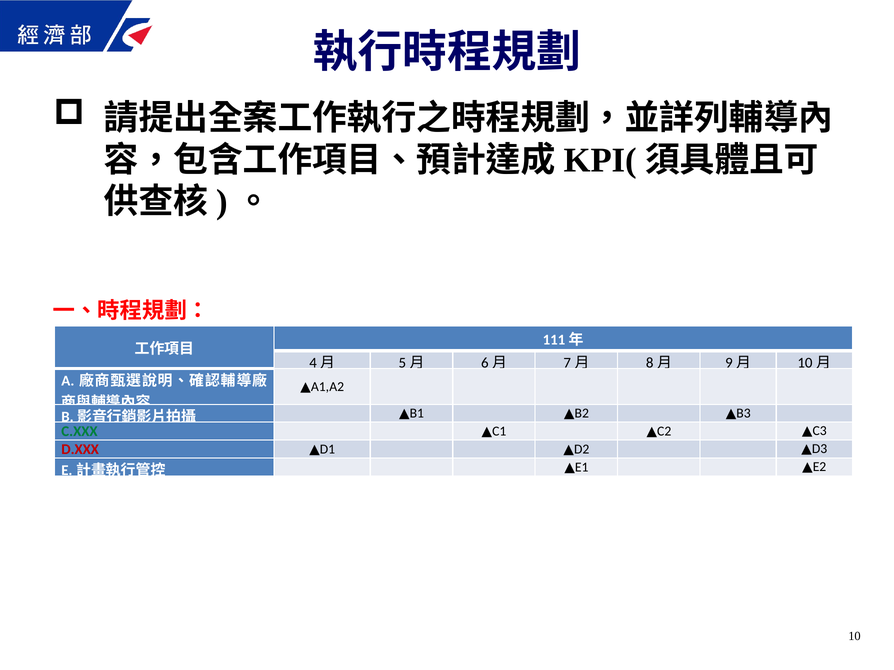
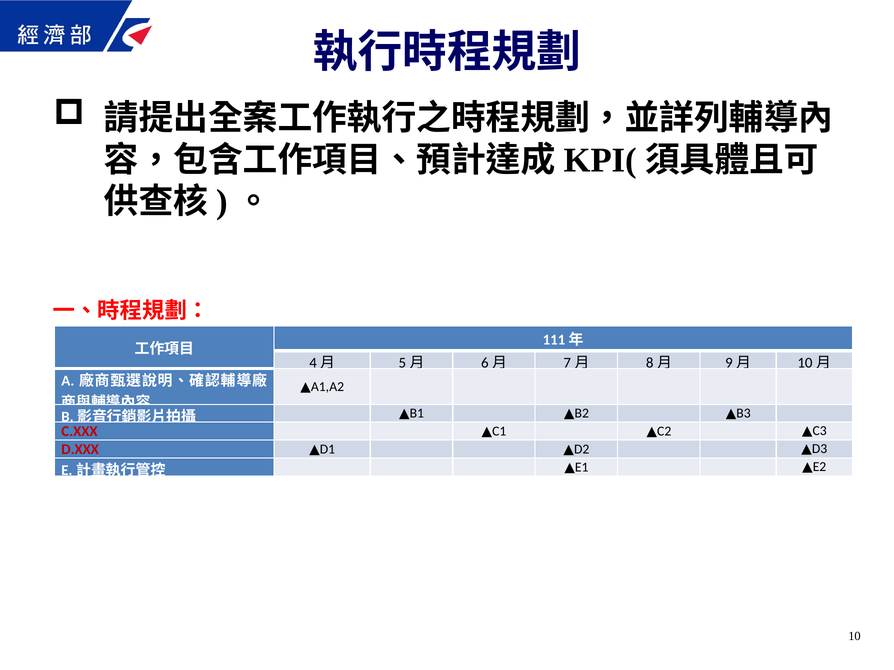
C.XXX colour: green -> red
